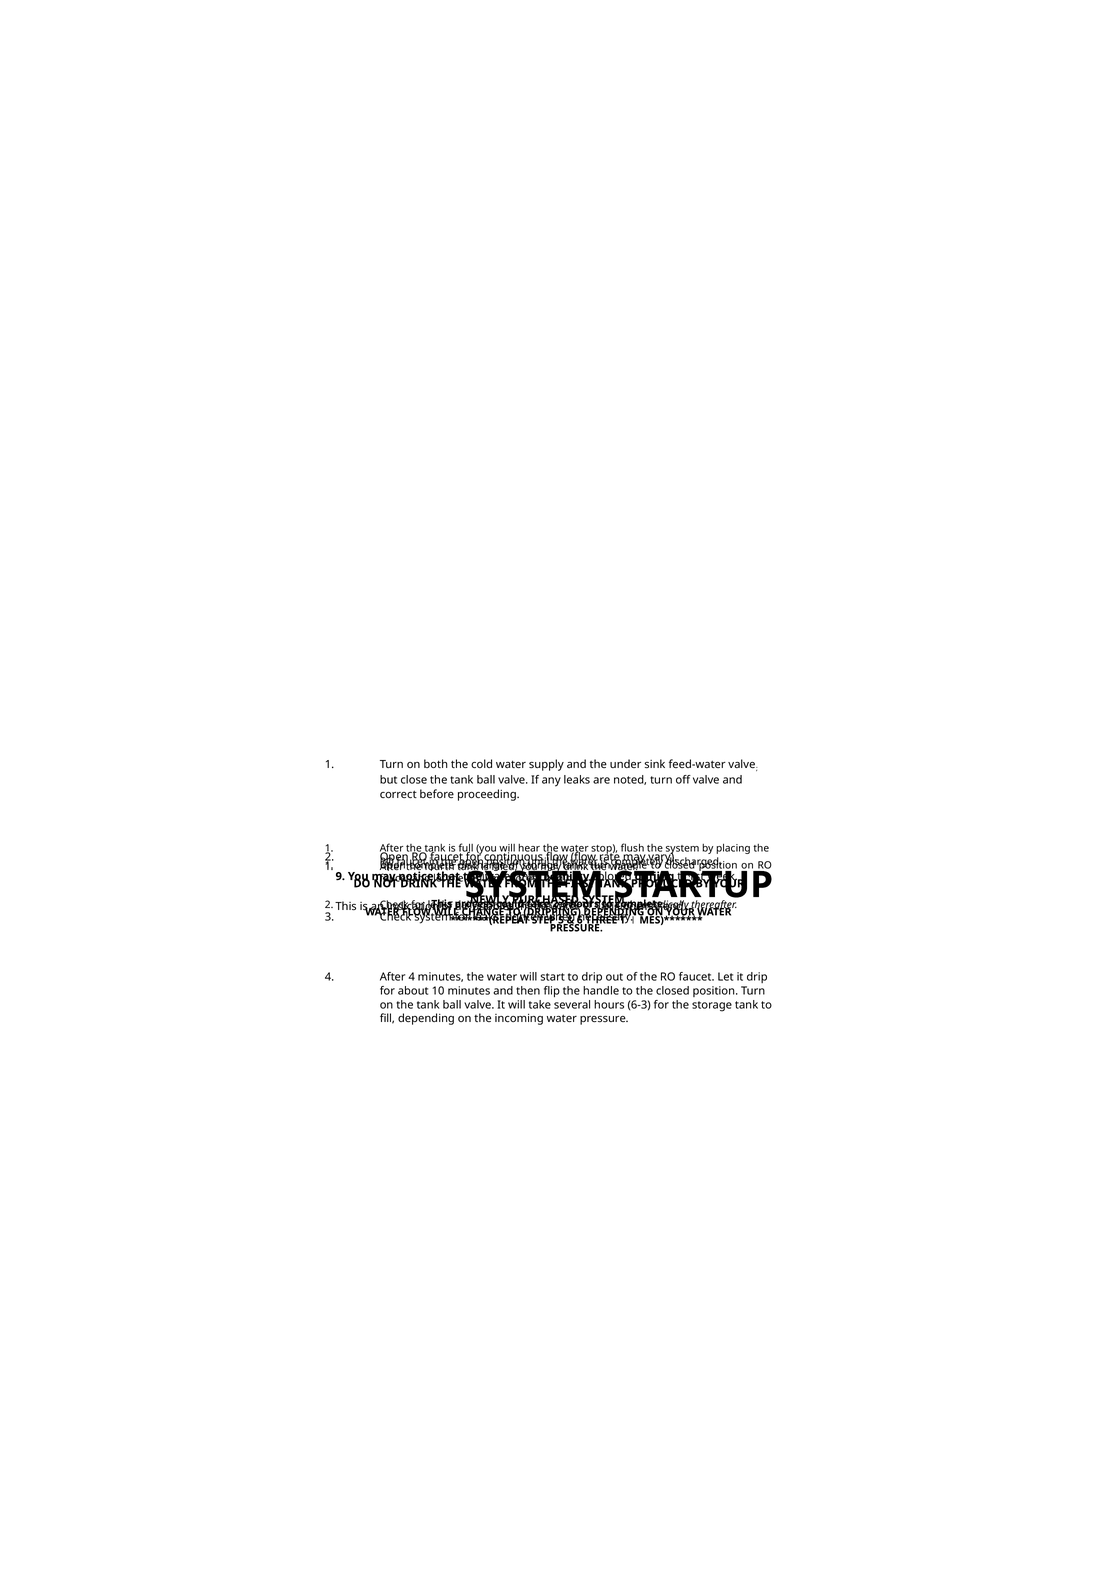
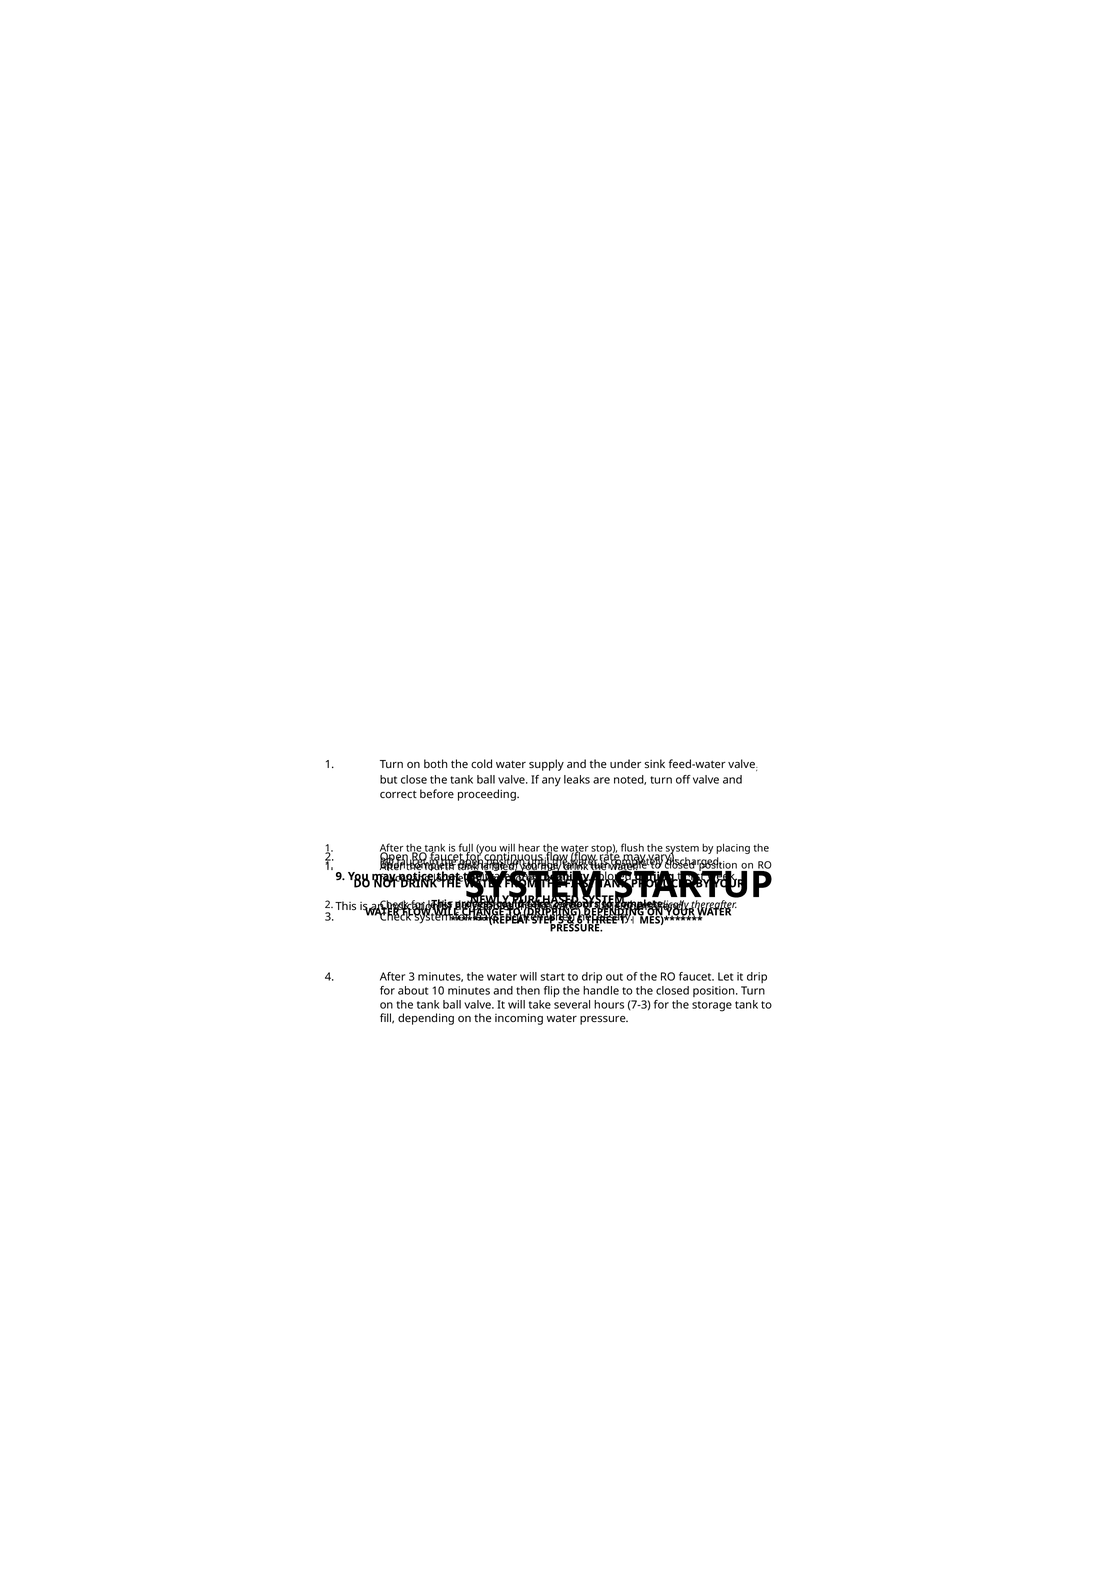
After 4: 4 -> 3
6-3: 6-3 -> 7-3
